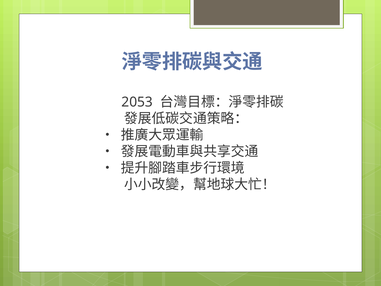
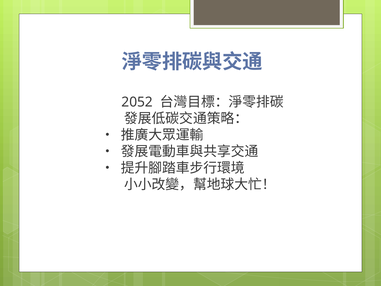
2053: 2053 -> 2052
